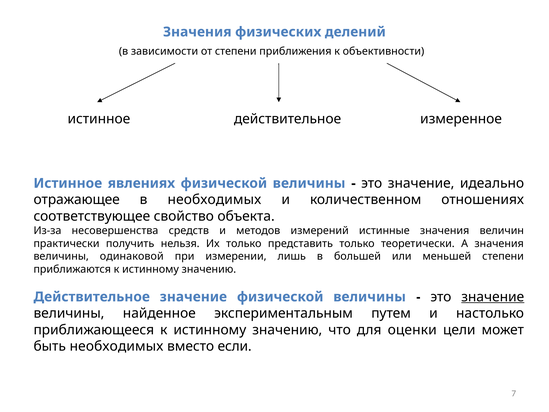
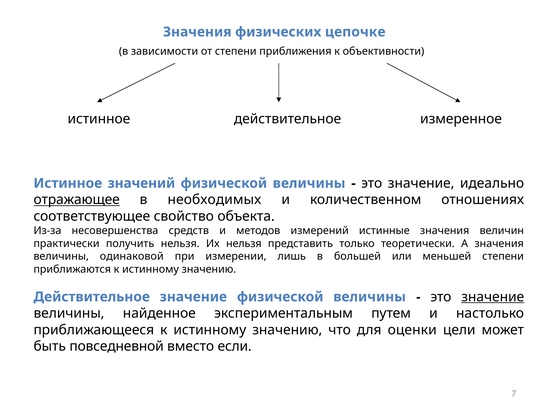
делений: делений -> цепочке
явлениях: явлениях -> значений
отражающее underline: none -> present
Их только: только -> нельзя
быть необходимых: необходимых -> повседневной
